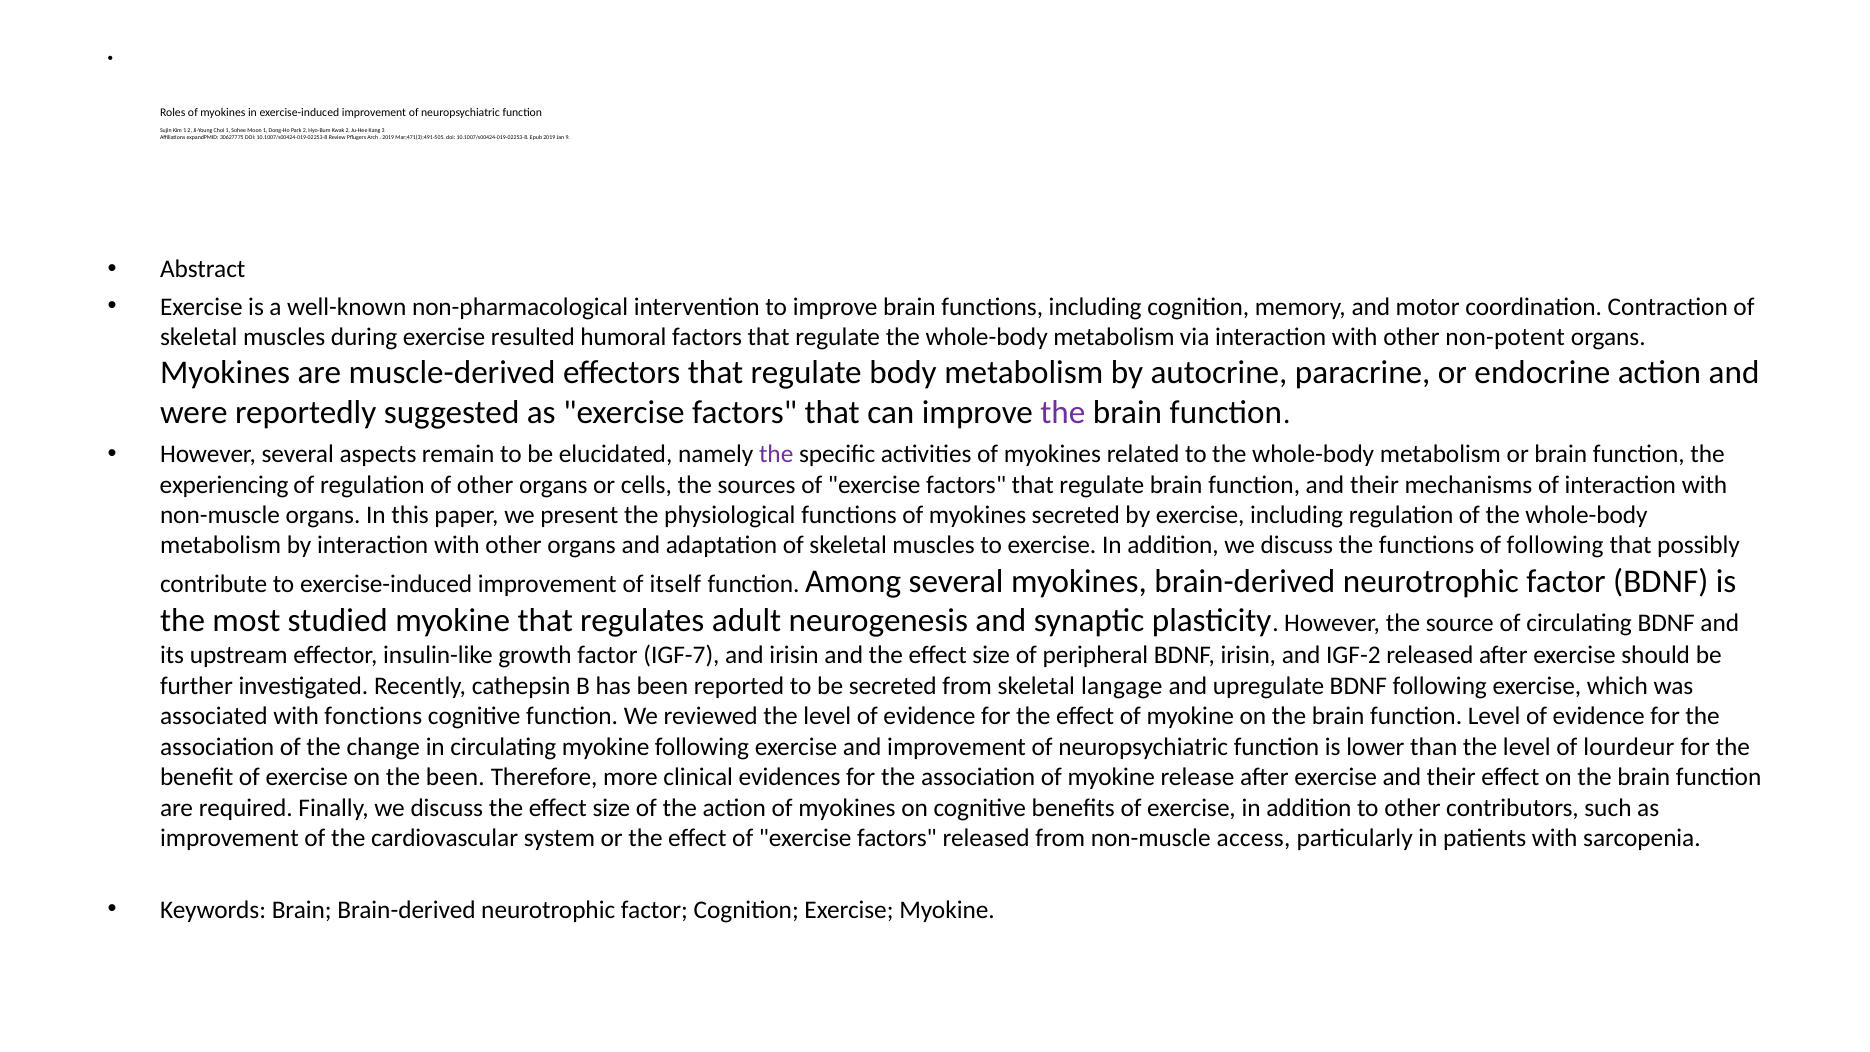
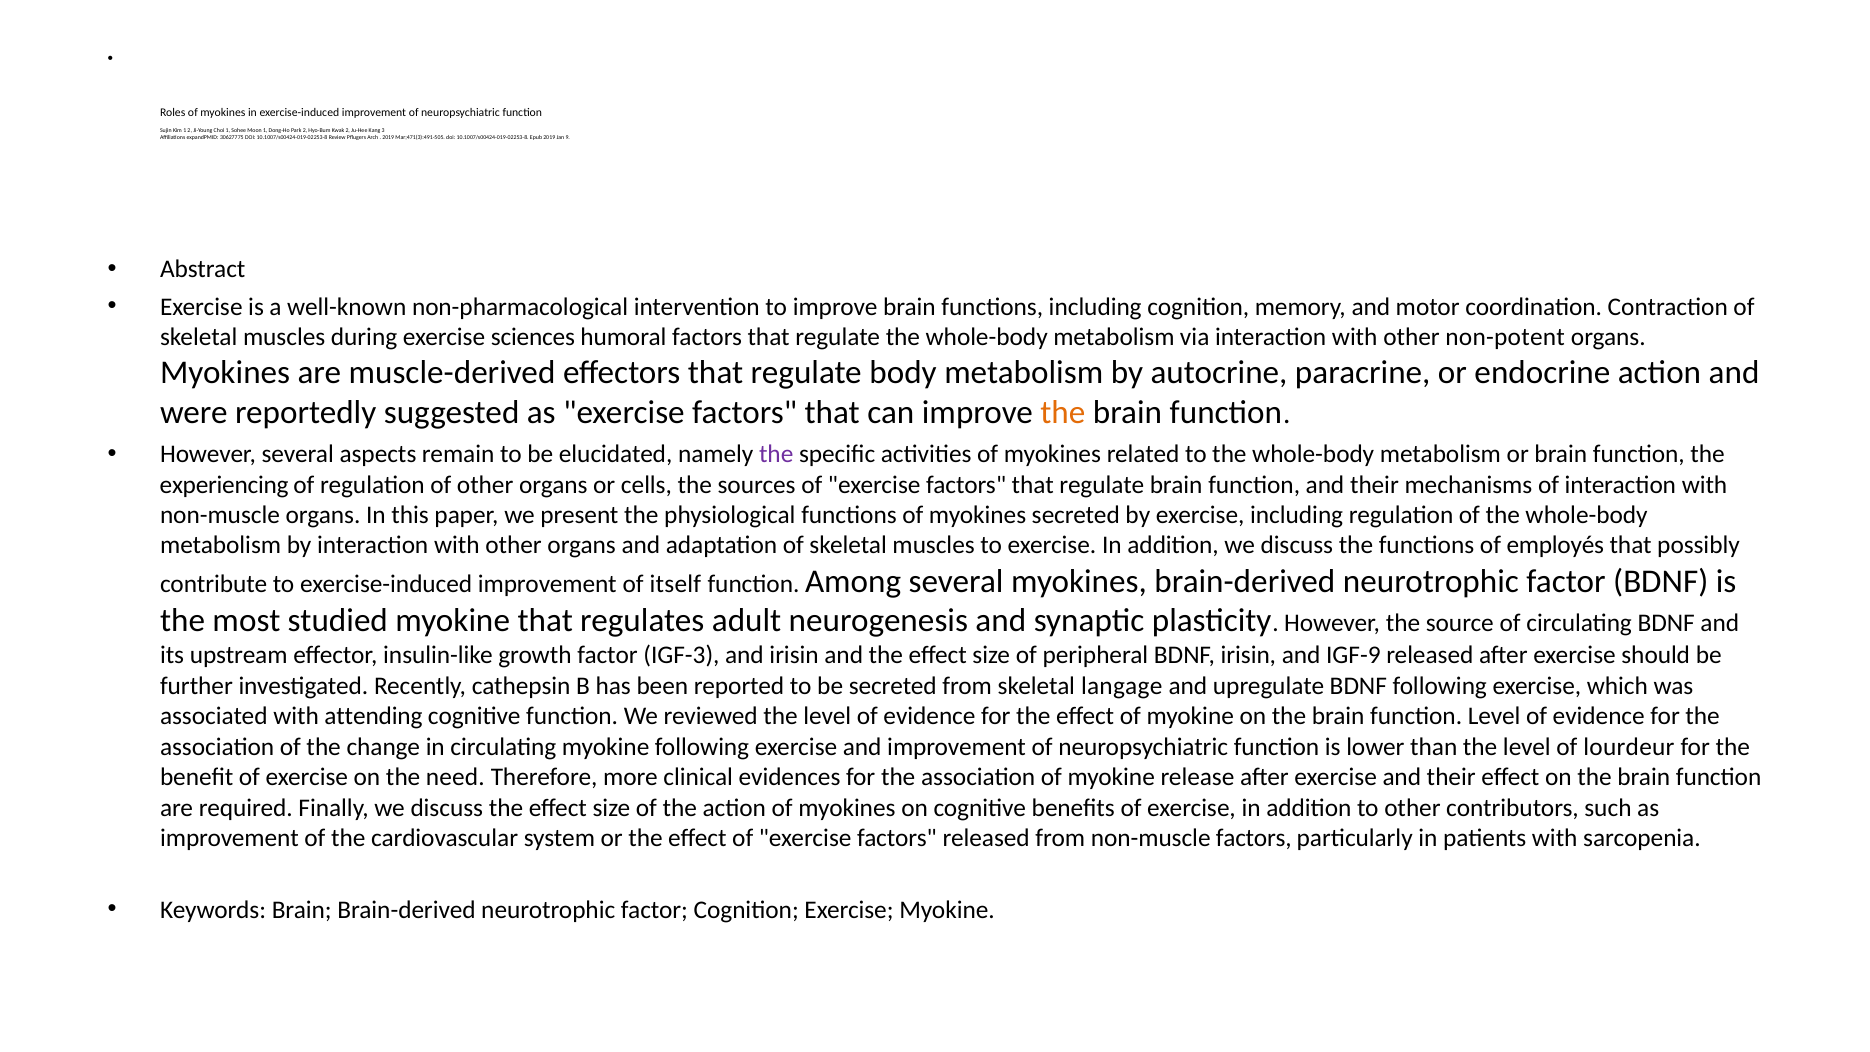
resulted: resulted -> sciences
the at (1063, 413) colour: purple -> orange
of following: following -> employés
IGF-7: IGF-7 -> IGF-3
IGF-2: IGF-2 -> IGF-9
fonctions: fonctions -> attending
the been: been -> need
non-muscle access: access -> factors
